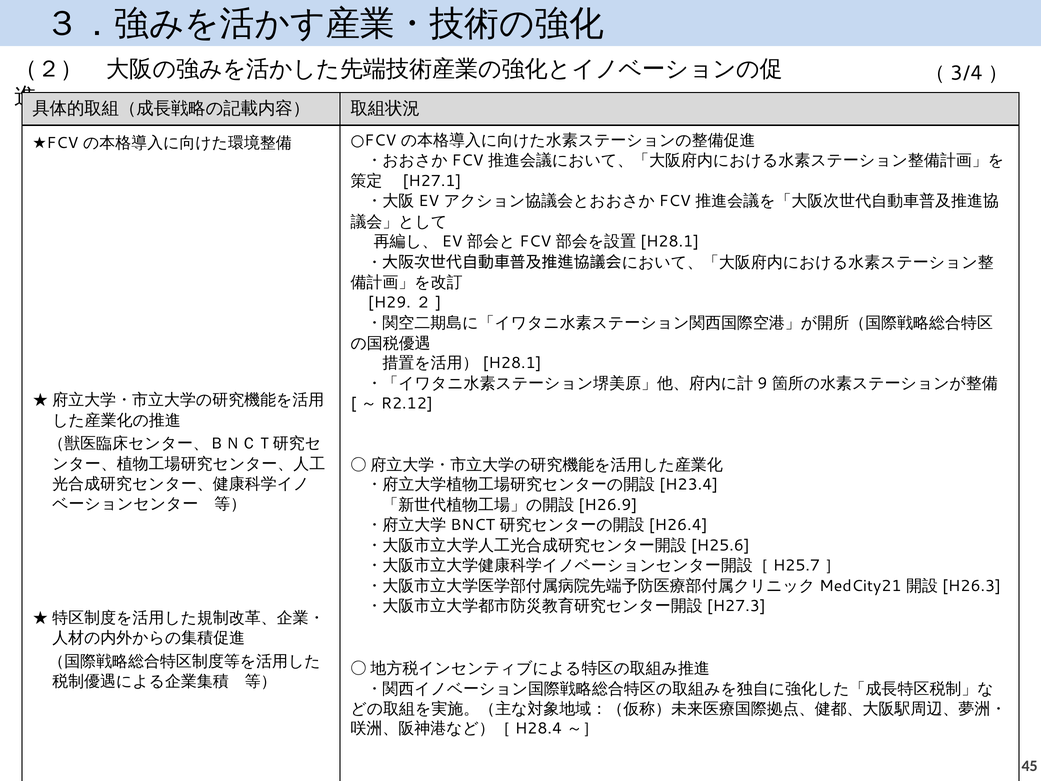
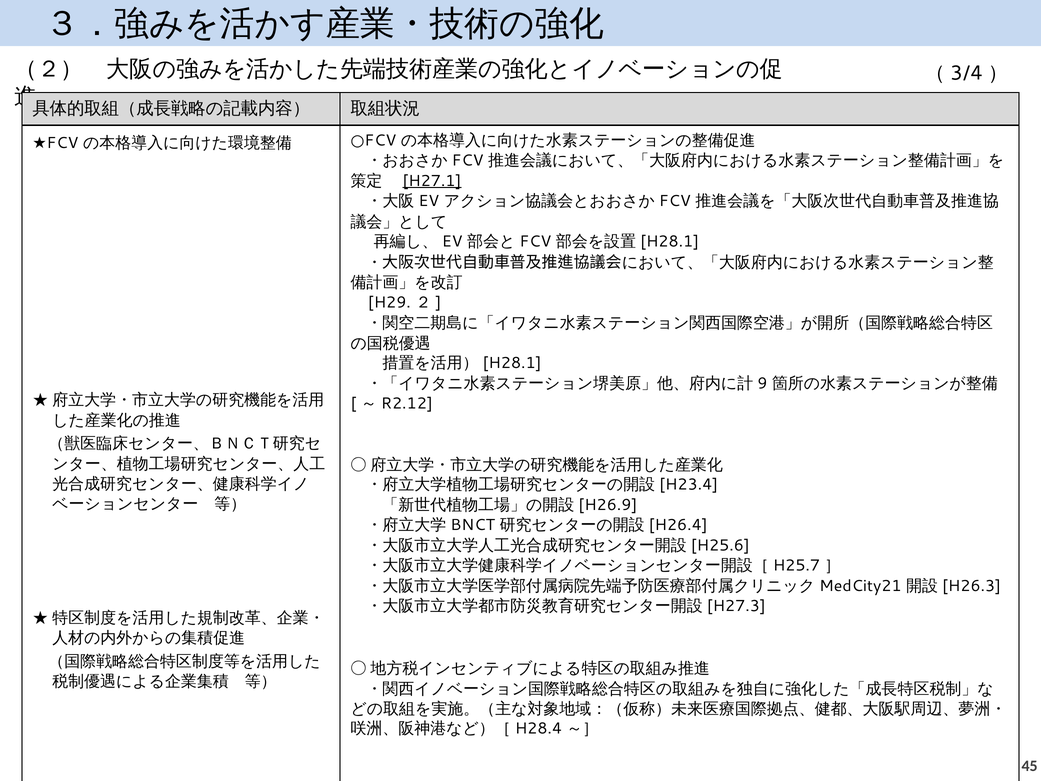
H27.1 underline: none -> present
